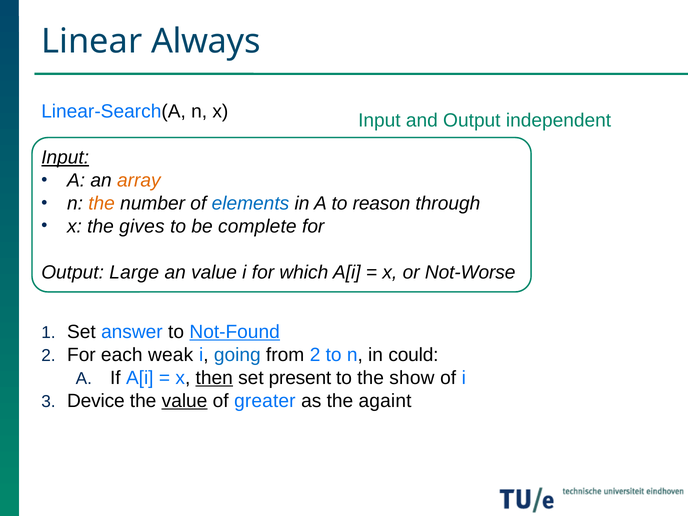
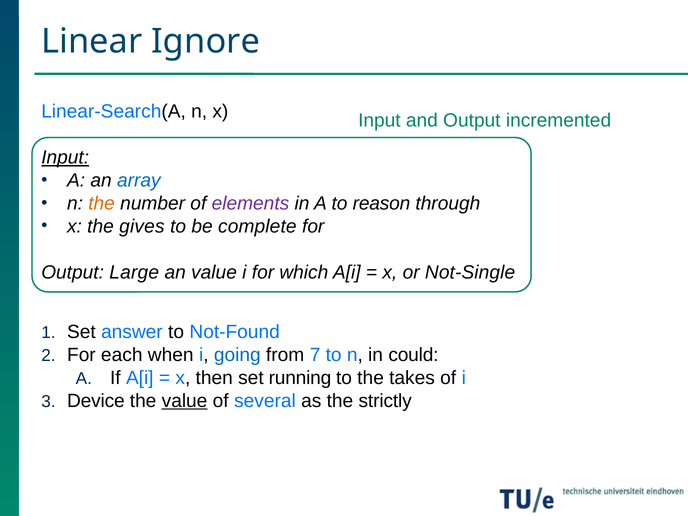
Always: Always -> Ignore
independent: independent -> incremented
array colour: orange -> blue
elements colour: blue -> purple
Not-Worse: Not-Worse -> Not-Single
Not-Found underline: present -> none
weak: weak -> when
from 2: 2 -> 7
then underline: present -> none
present: present -> running
show: show -> takes
greater: greater -> several
againt: againt -> strictly
